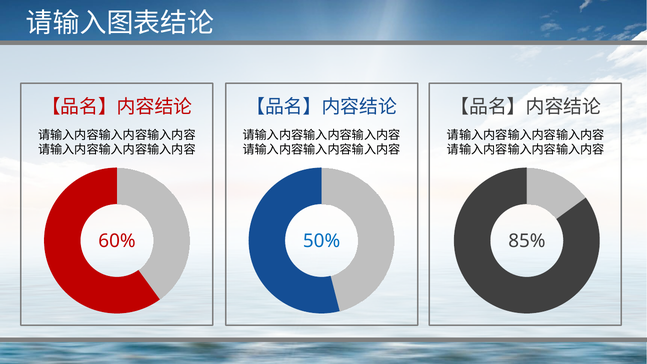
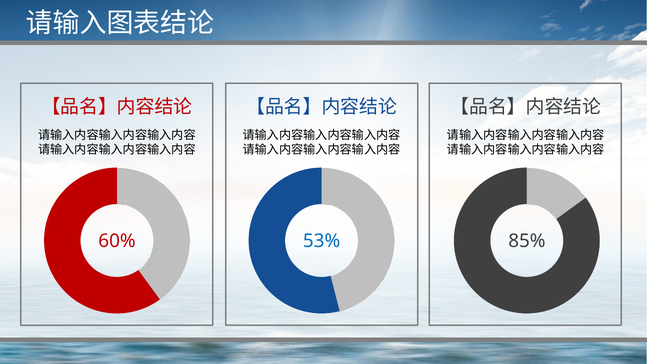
50%: 50% -> 53%
